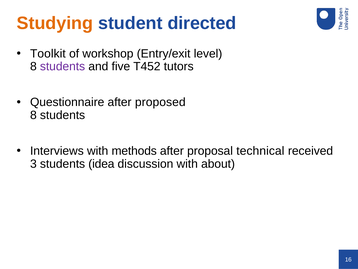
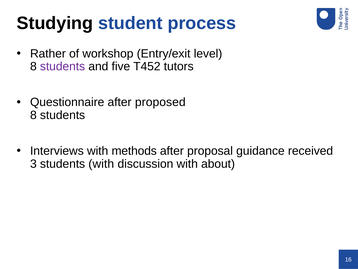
Studying colour: orange -> black
directed: directed -> process
Toolkit: Toolkit -> Rather
technical: technical -> guidance
students idea: idea -> with
